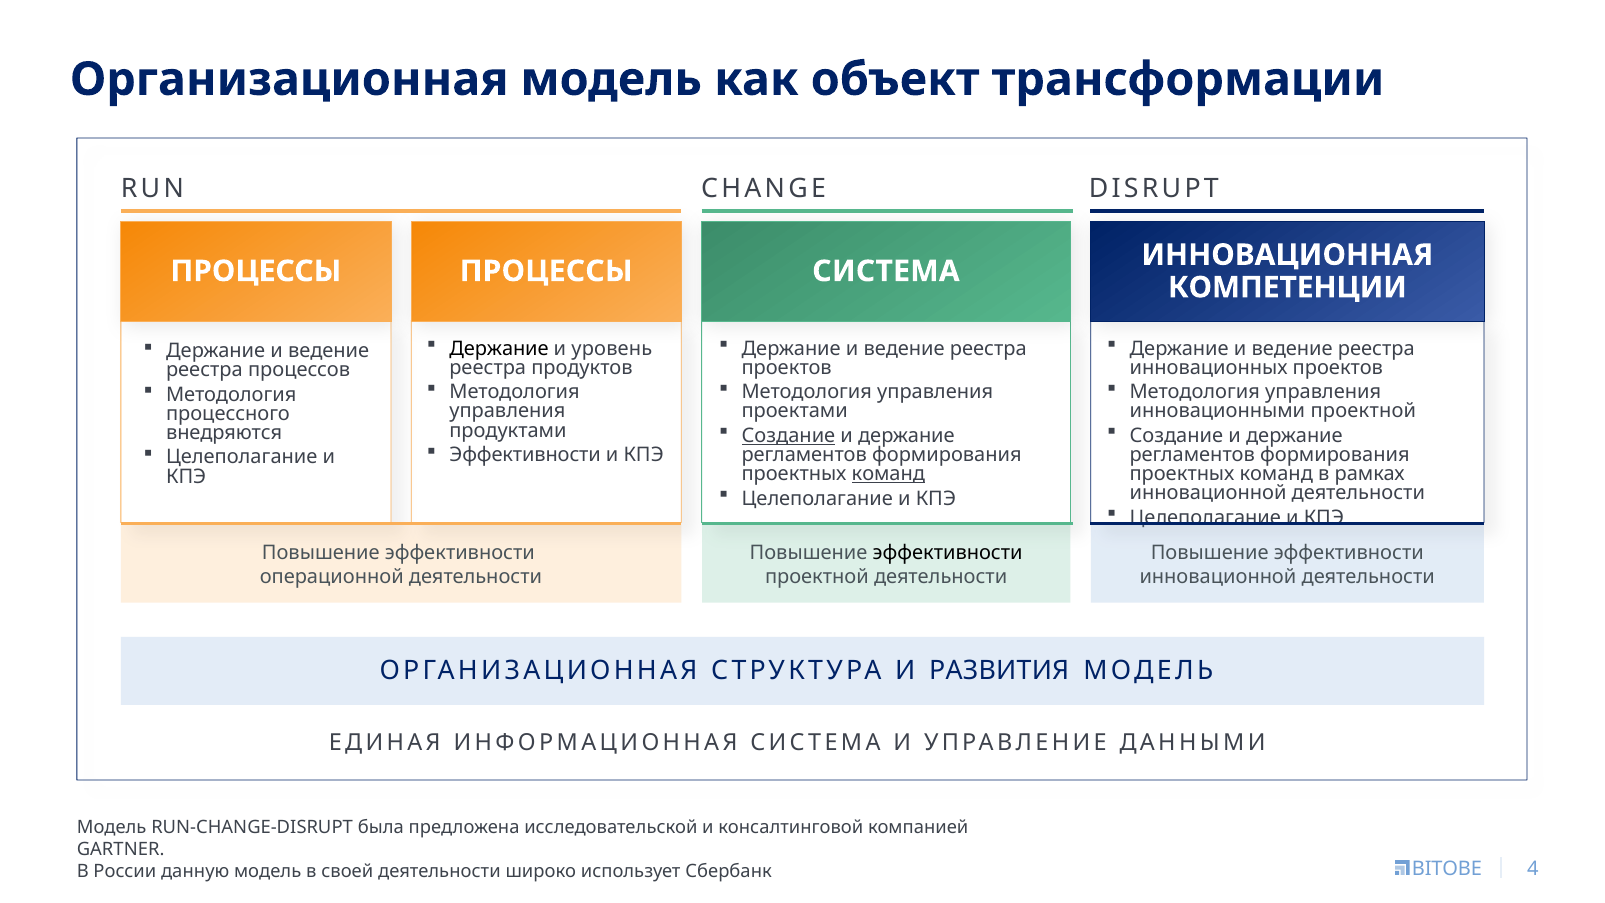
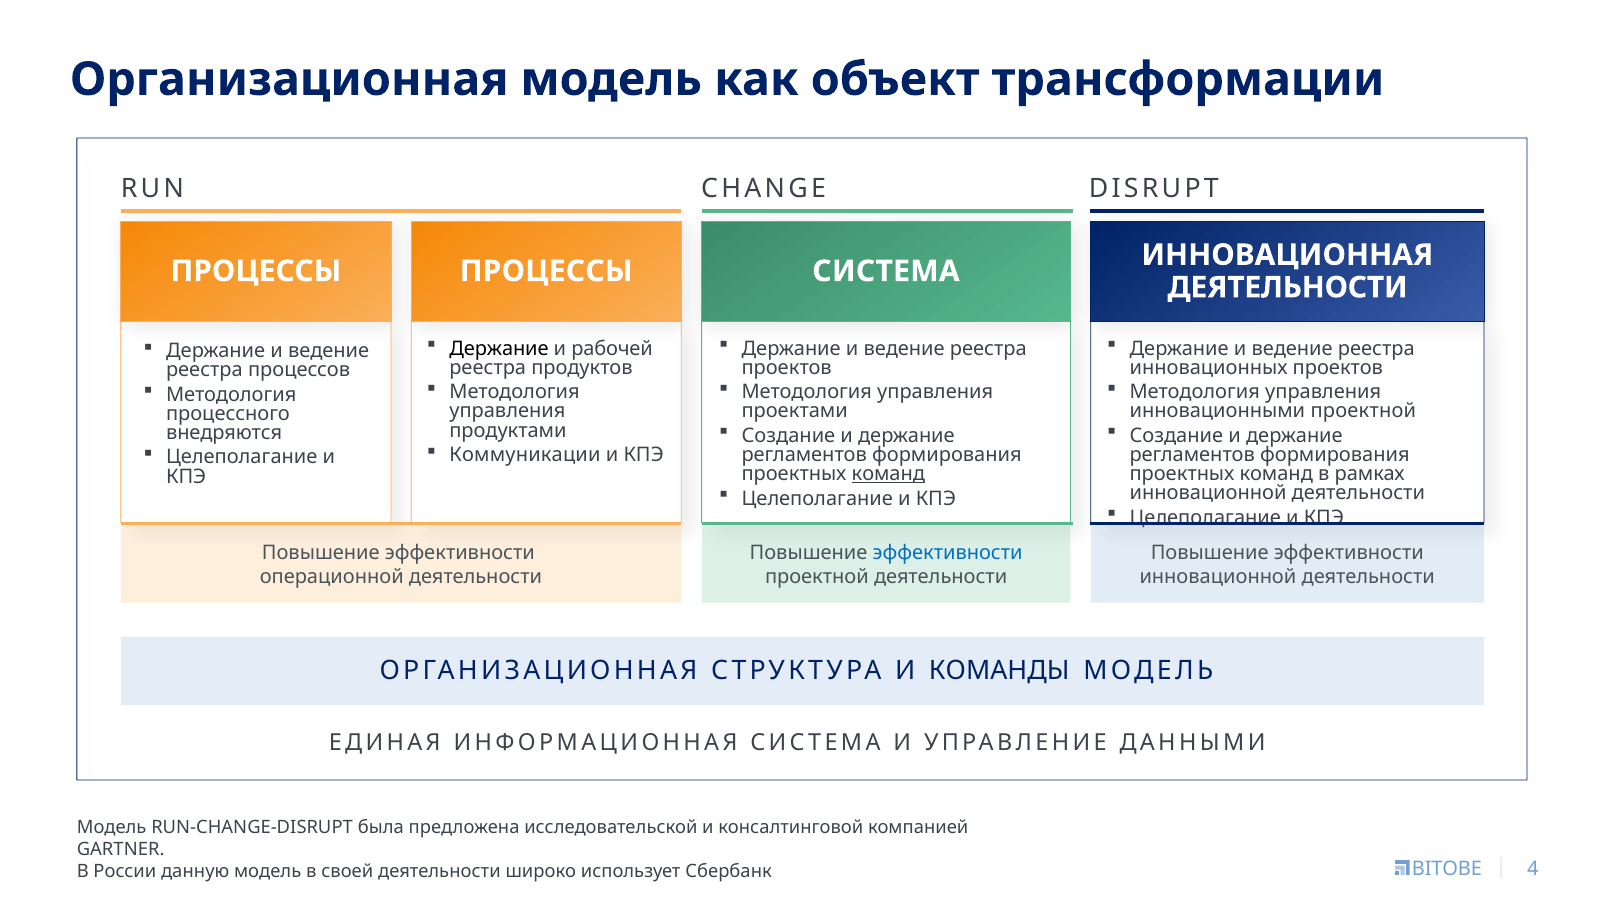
КОМПЕТЕНЦИИ at (1287, 287): КОМПЕТЕНЦИИ -> ДЕЯТЕЛЬНОСТИ
уровень: уровень -> рабочей
Создание at (788, 436) underline: present -> none
Эффективности at (525, 455): Эффективности -> Коммуникации
эффективности at (948, 553) colour: black -> blue
РАЗВИТИЯ: РАЗВИТИЯ -> КОМАНДЫ
